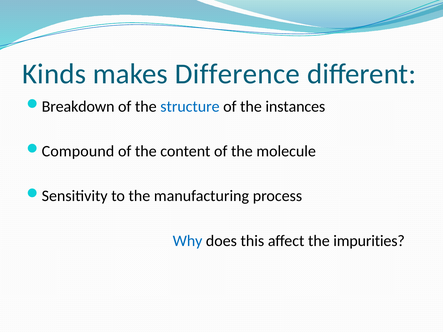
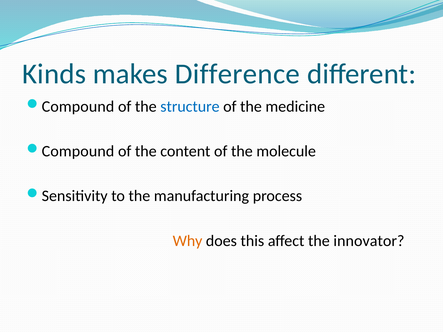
Breakdown at (78, 107): Breakdown -> Compound
instances: instances -> medicine
Why colour: blue -> orange
impurities: impurities -> innovator
